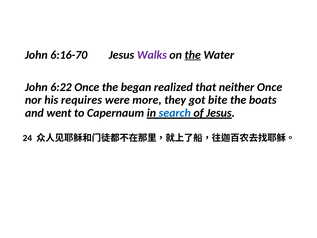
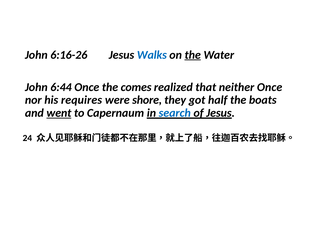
6:16-70: 6:16-70 -> 6:16-26
Walks colour: purple -> blue
6:22: 6:22 -> 6:44
began: began -> comes
more: more -> shore
bite: bite -> half
went underline: none -> present
